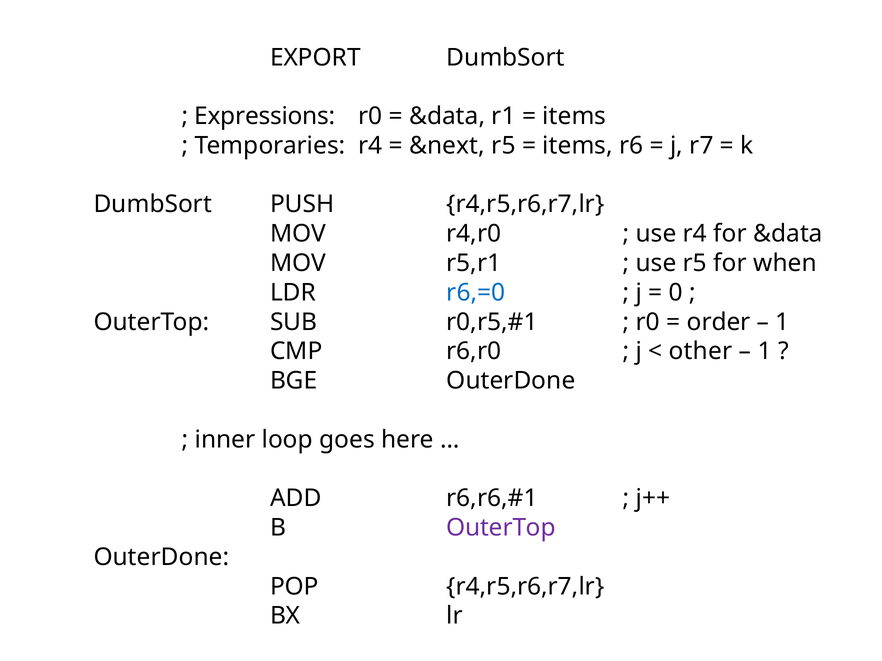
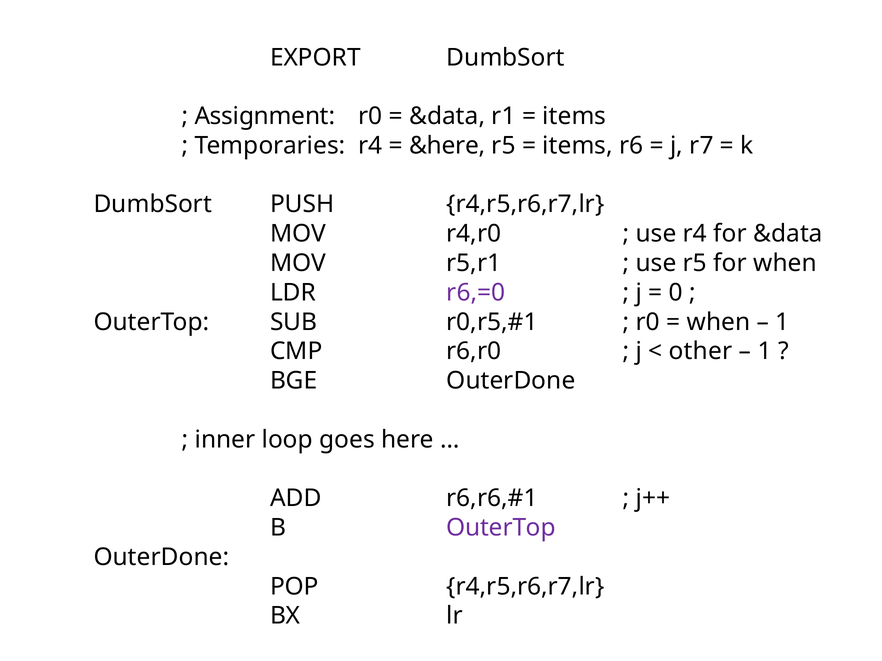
Expressions: Expressions -> Assignment
&next: &next -> &here
r6,=0 colour: blue -> purple
order at (719, 322): order -> when
